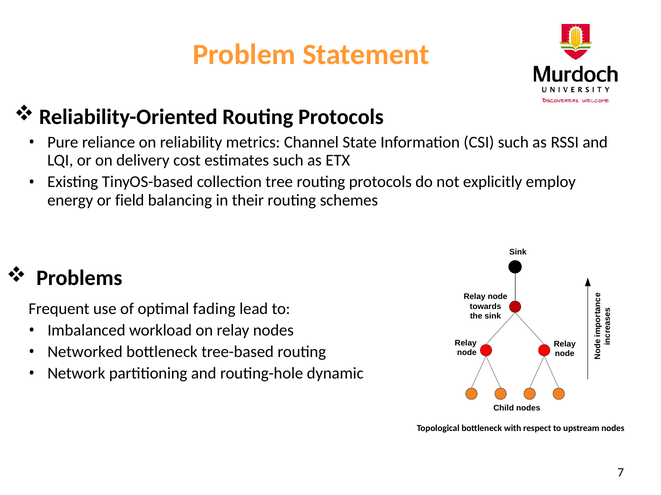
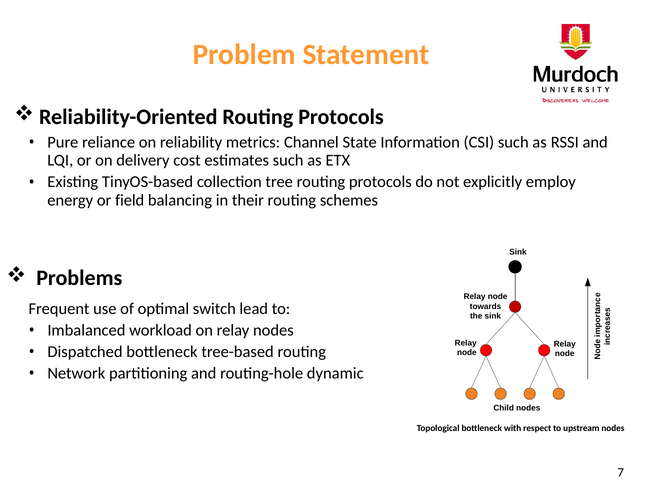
fading: fading -> switch
Networked: Networked -> Dispatched
